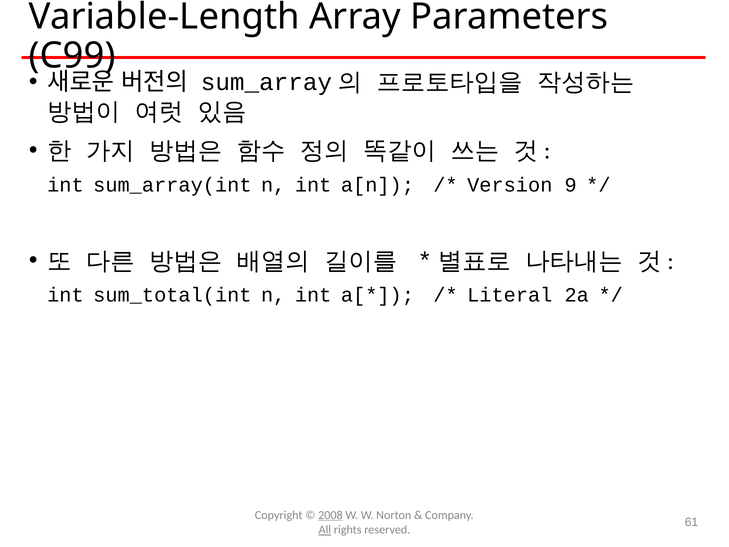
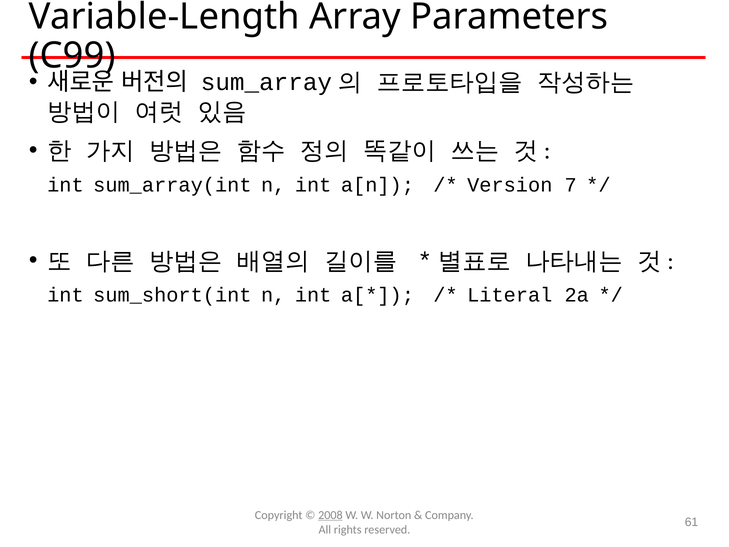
9: 9 -> 7
sum_total(int: sum_total(int -> sum_short(int
All underline: present -> none
